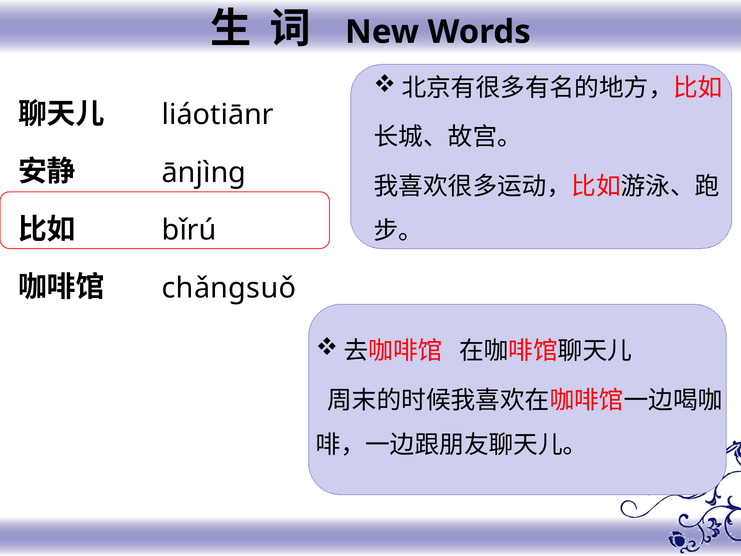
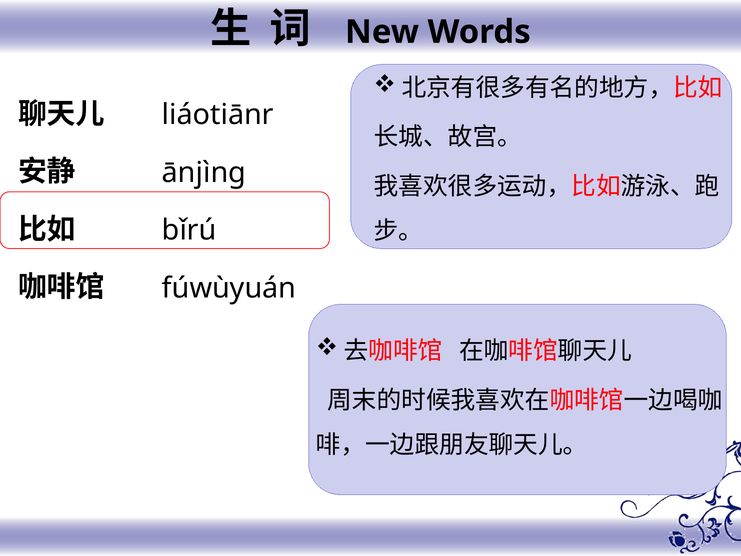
chǎngsuǒ: chǎngsuǒ -> fúwùyuán
